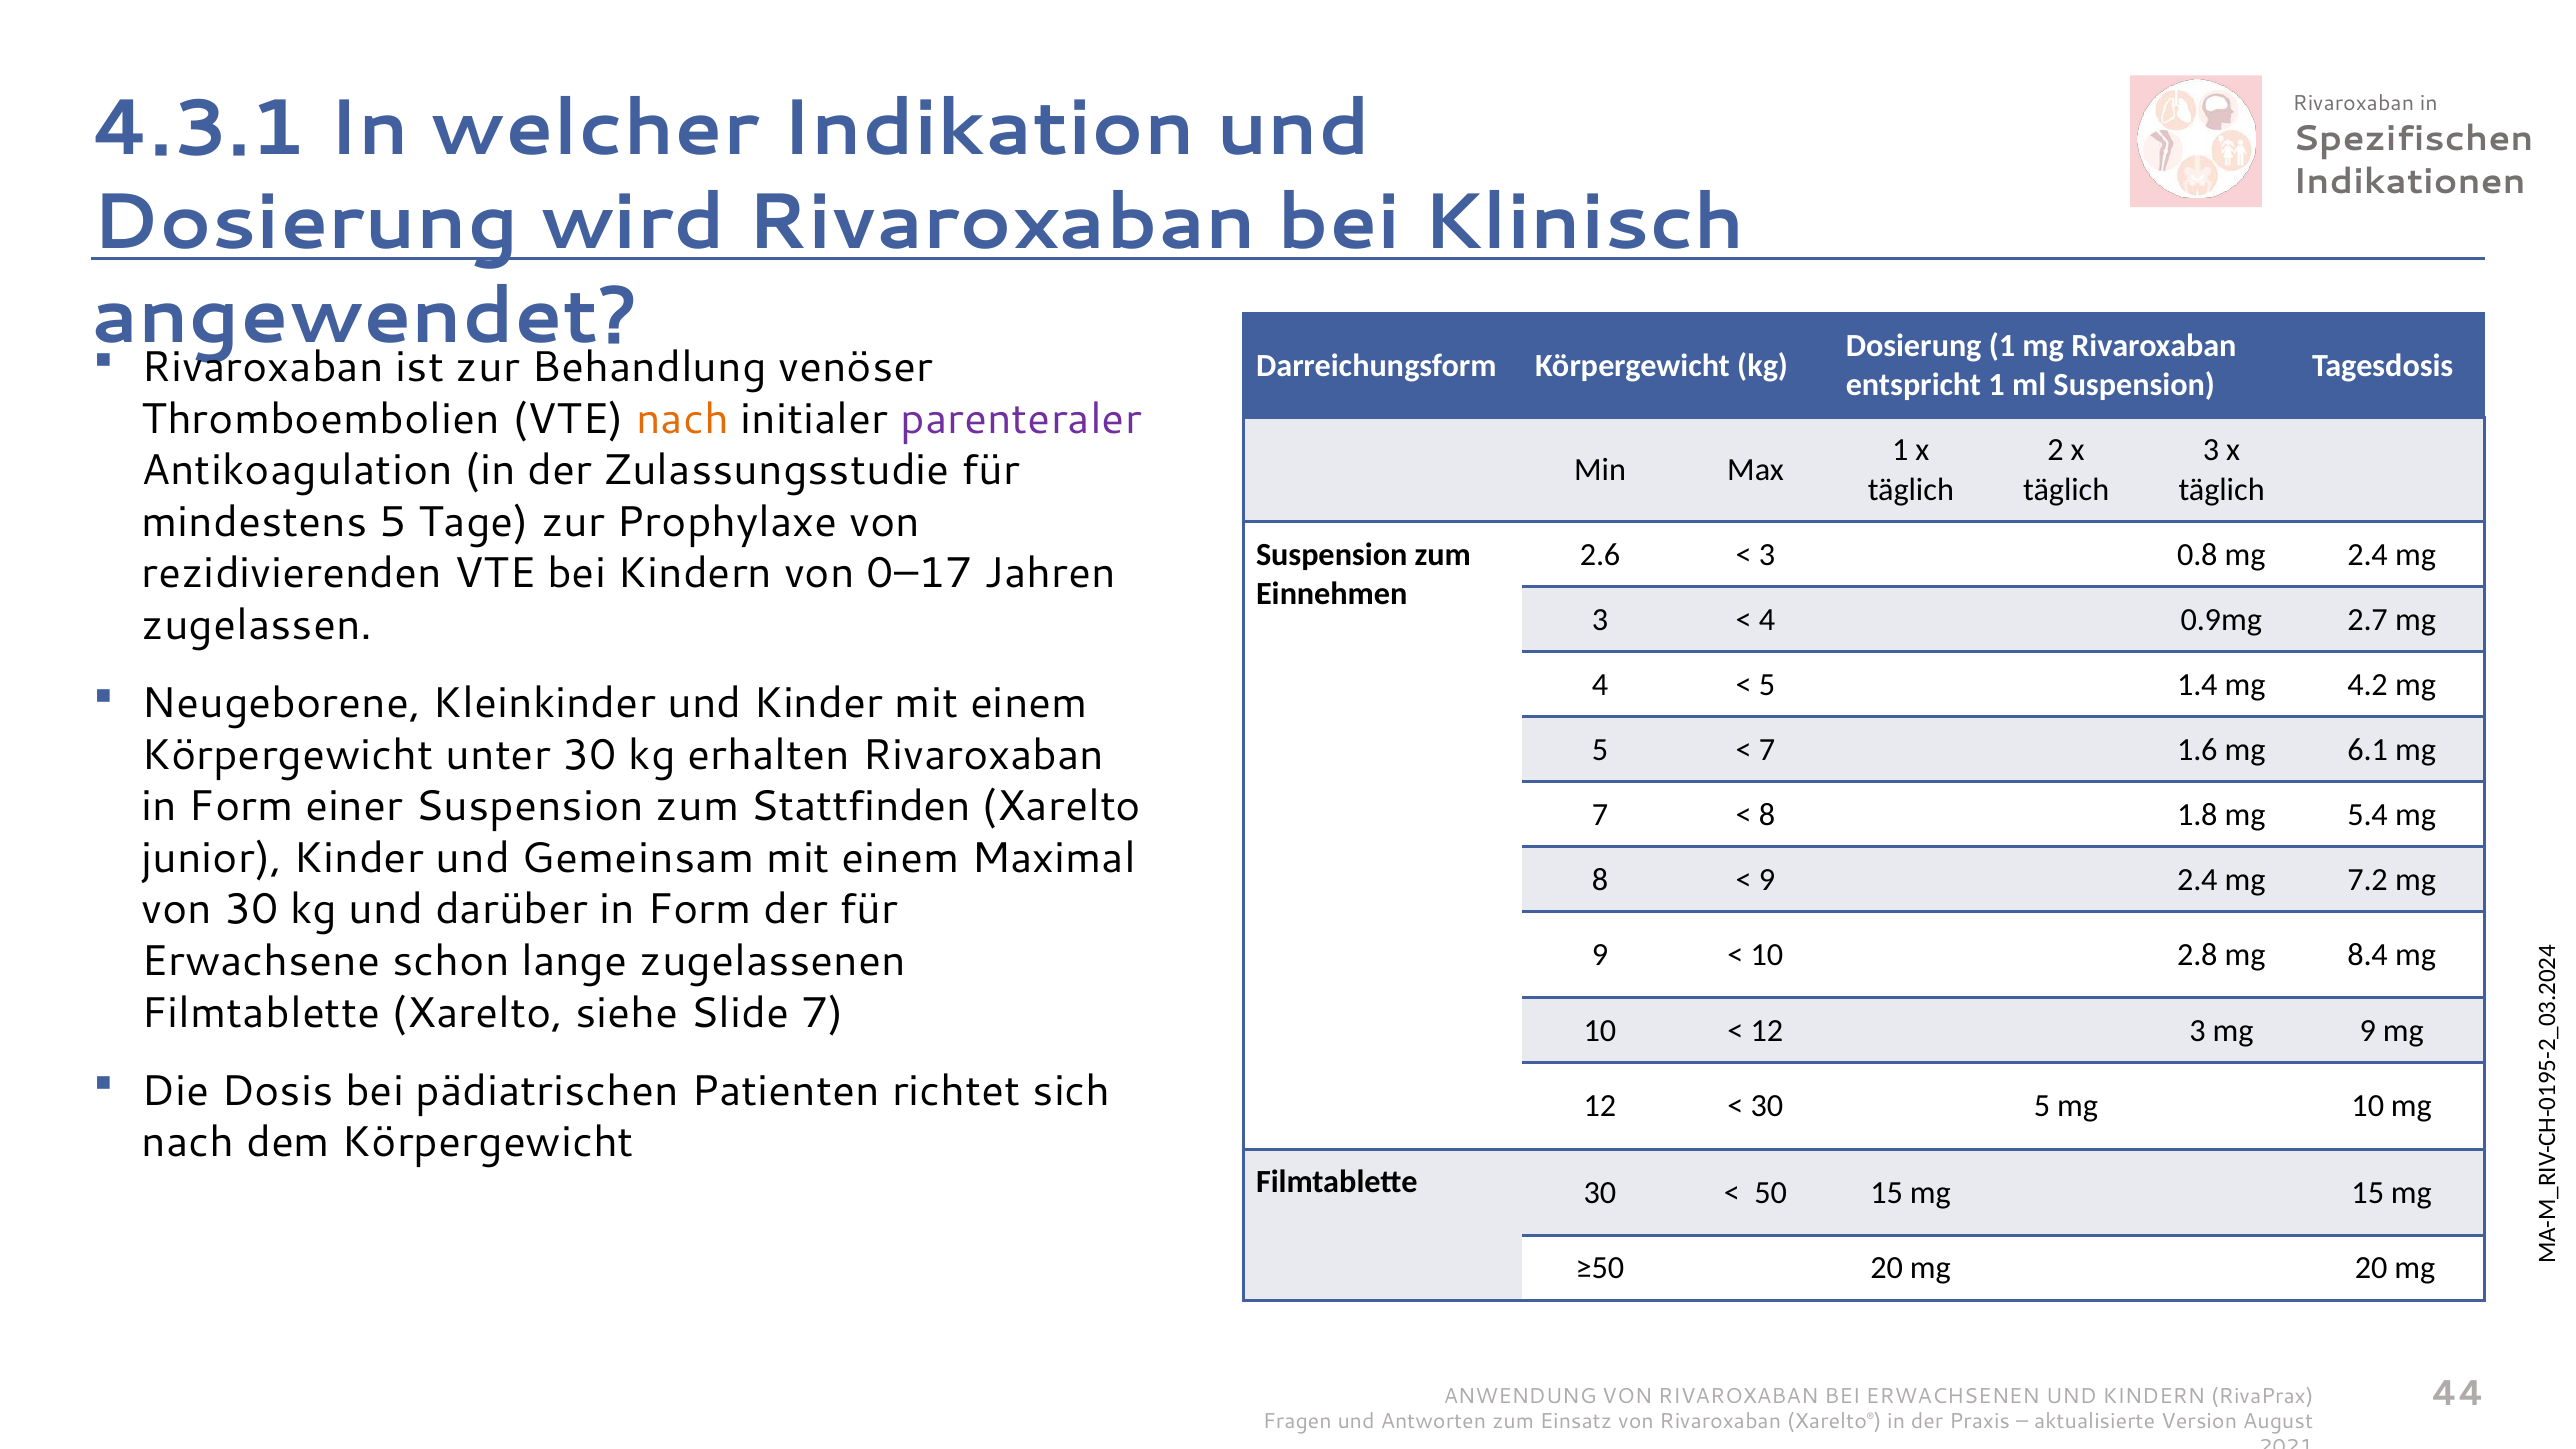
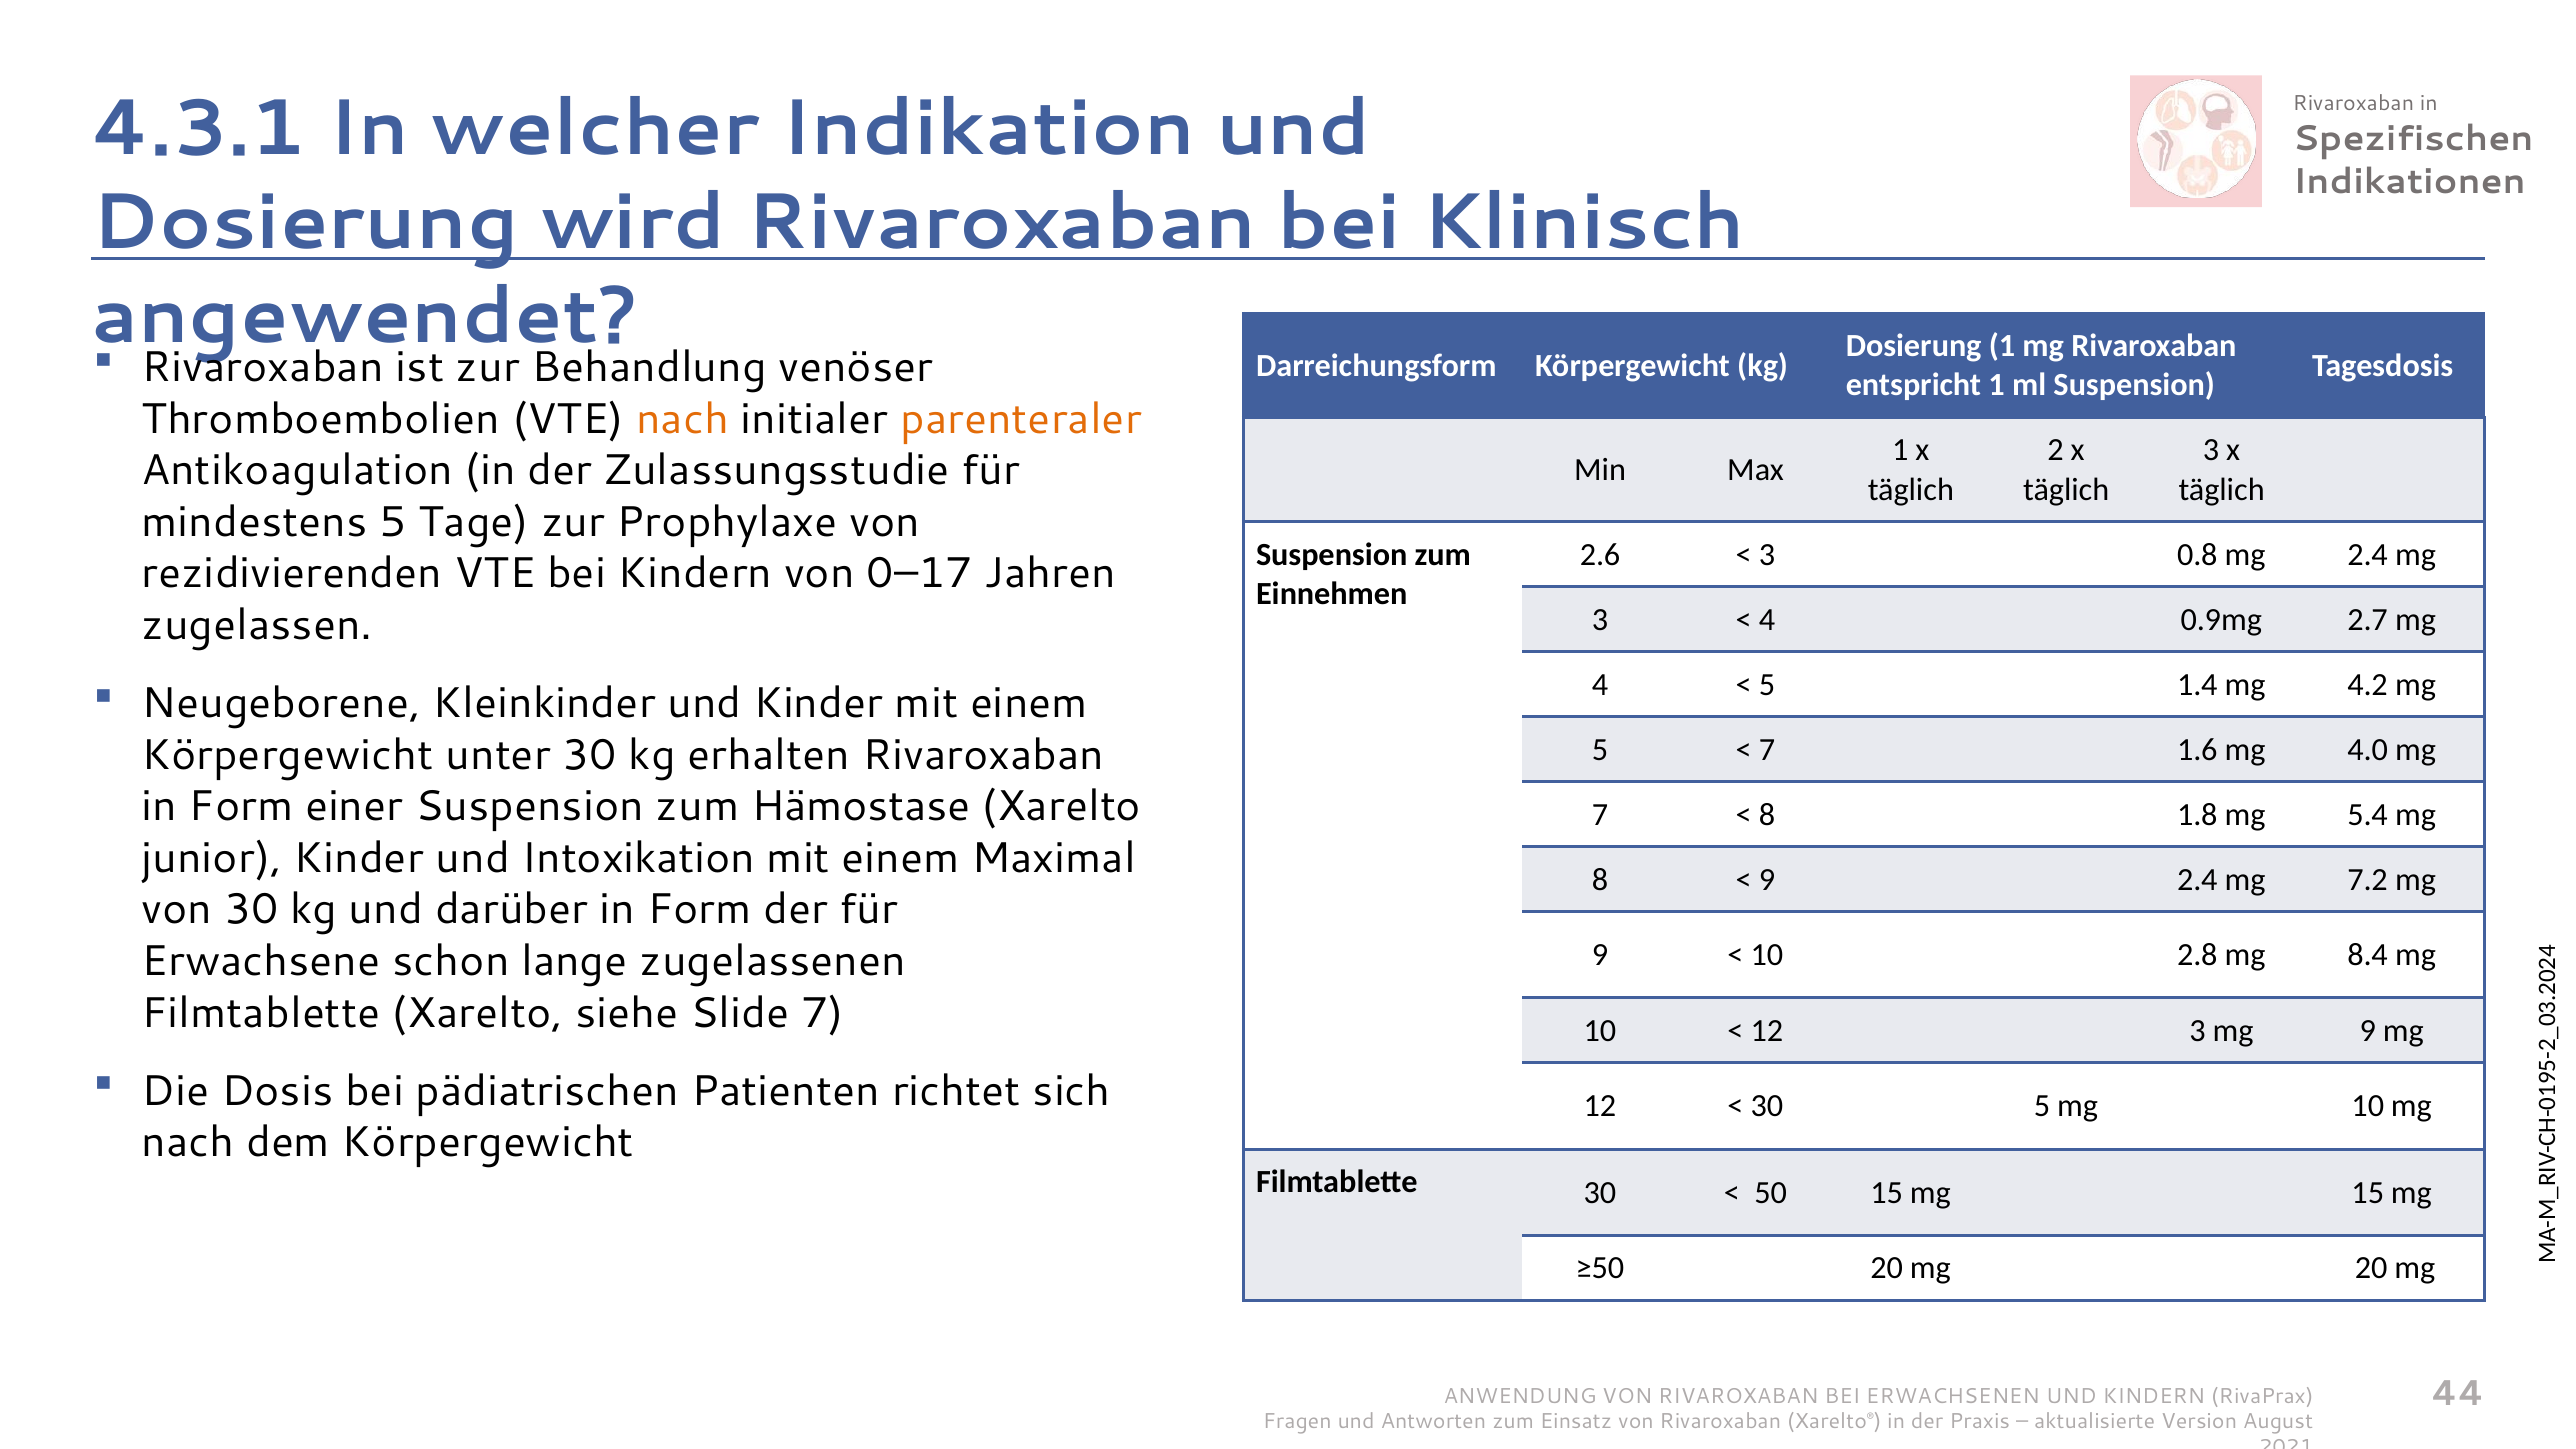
parenteraler colour: purple -> orange
6.1: 6.1 -> 4.0
Stattfinden: Stattfinden -> Hämostase
Gemeinsam: Gemeinsam -> Intoxikation
